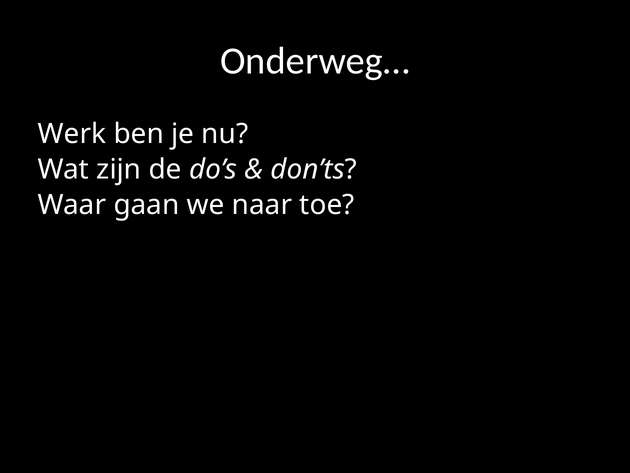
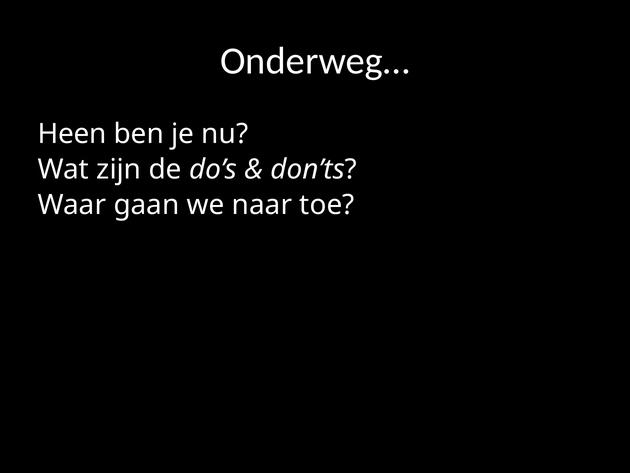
Werk: Werk -> Heen
